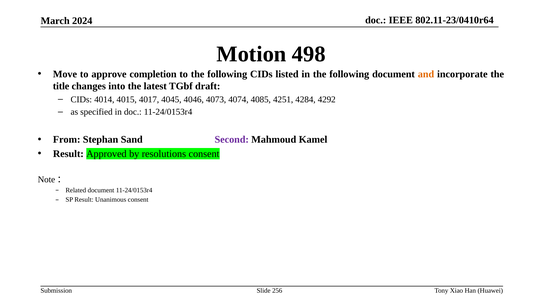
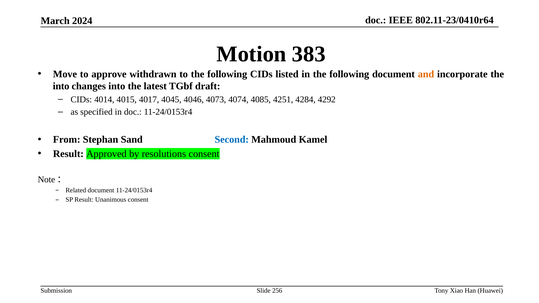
498: 498 -> 383
completion: completion -> withdrawn
title at (61, 86): title -> into
Second colour: purple -> blue
